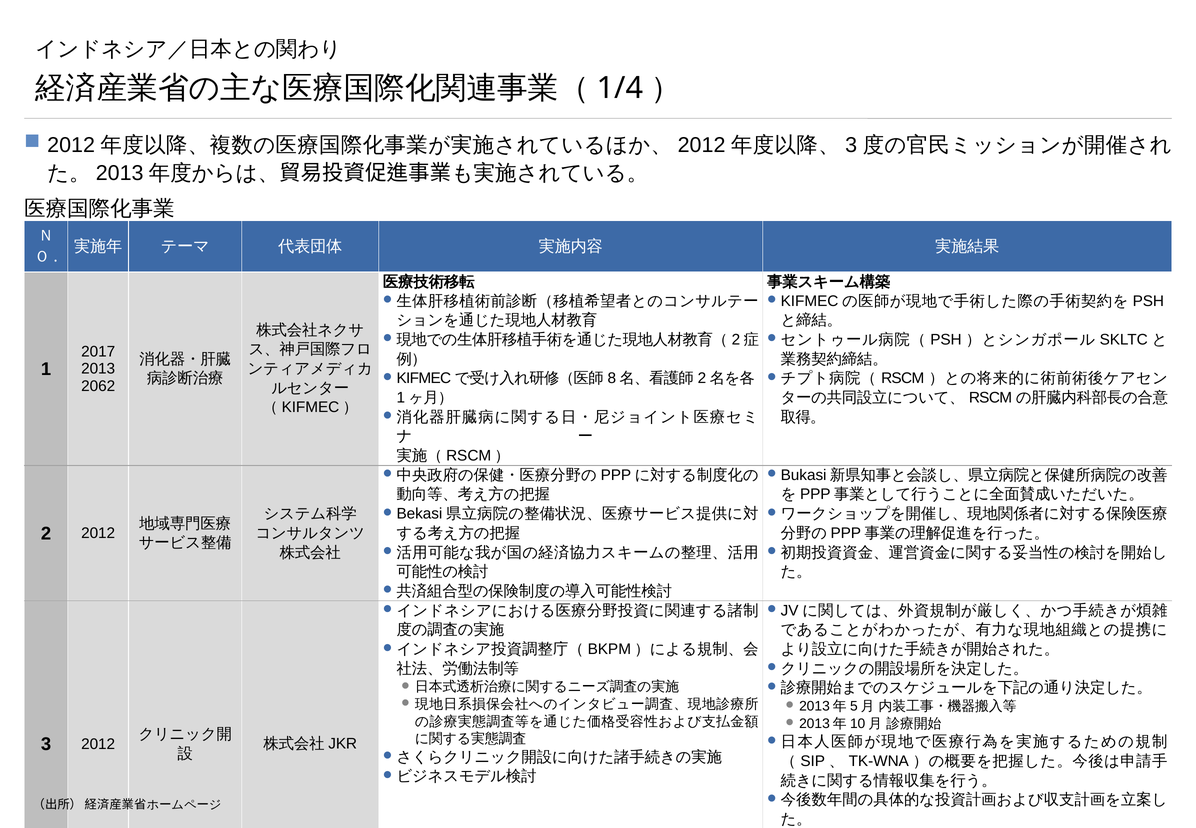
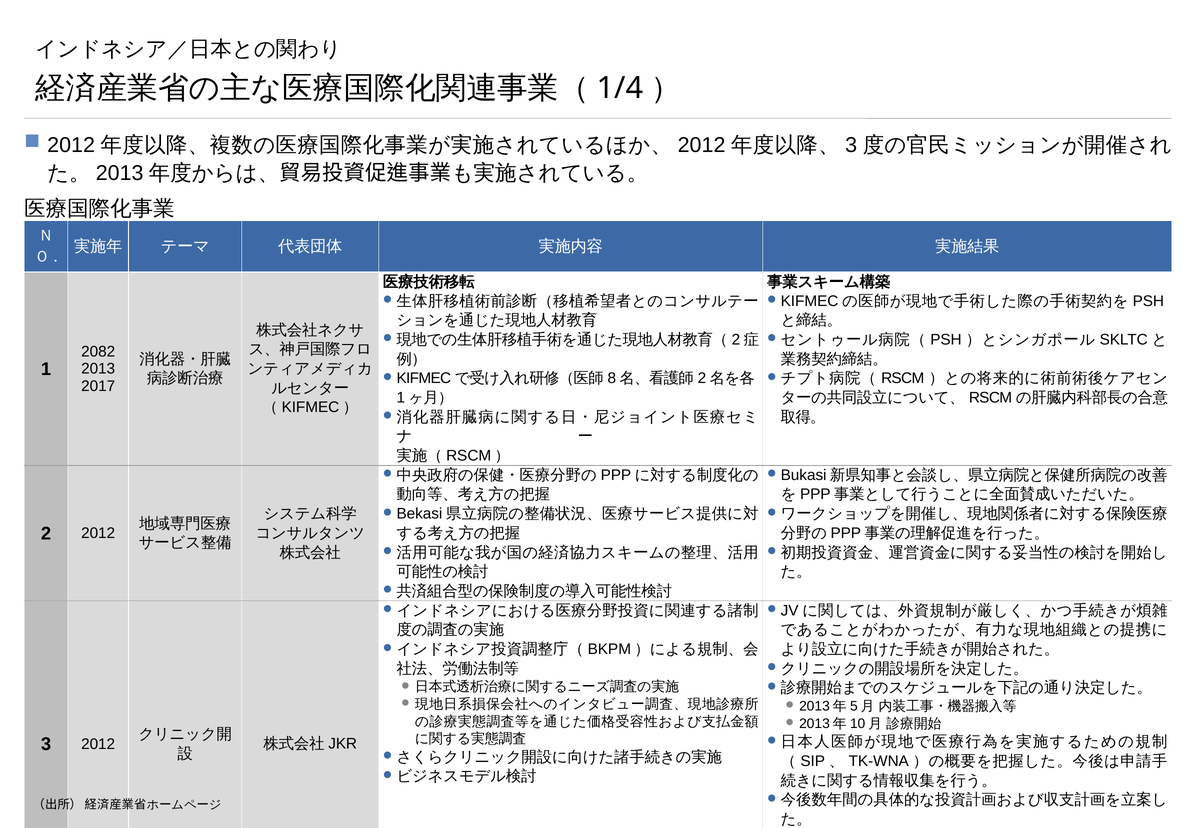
2017: 2017 -> 2082
2062: 2062 -> 2017
